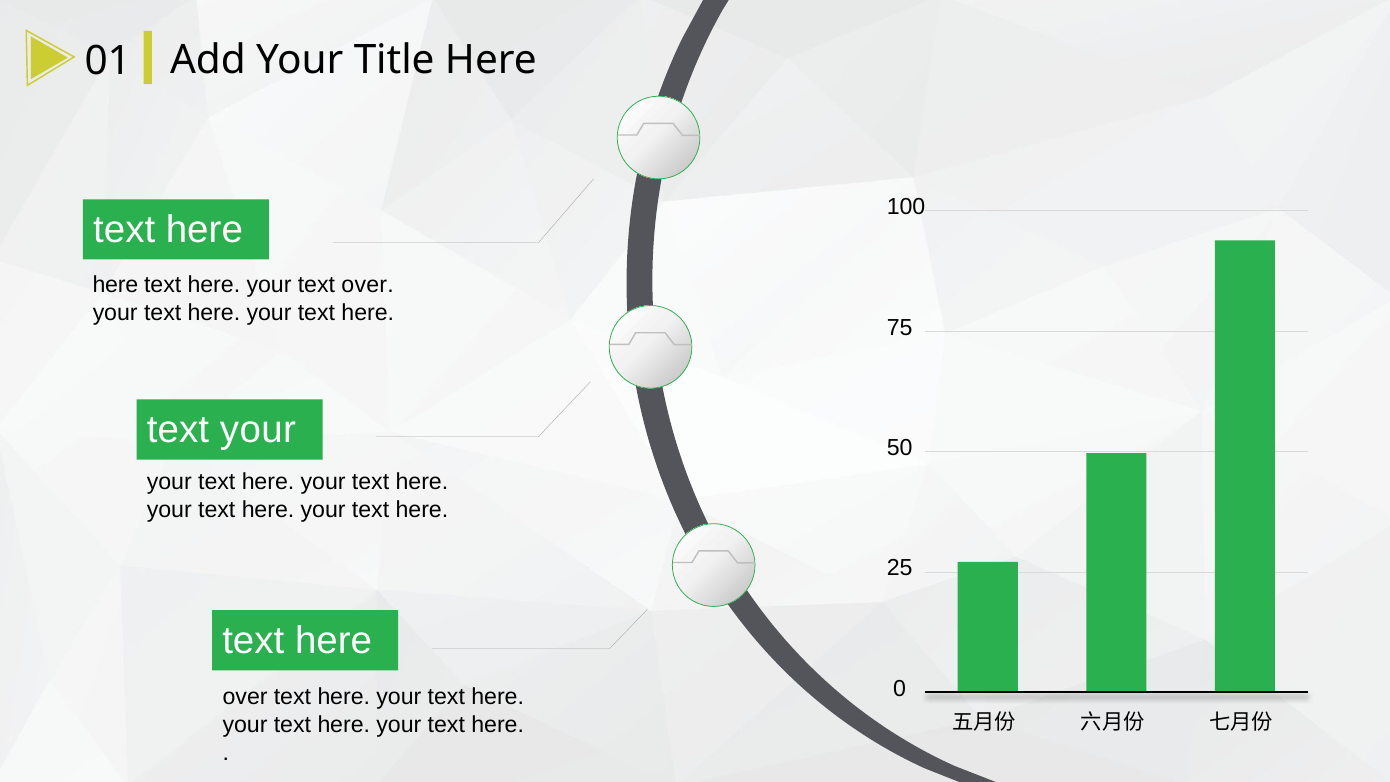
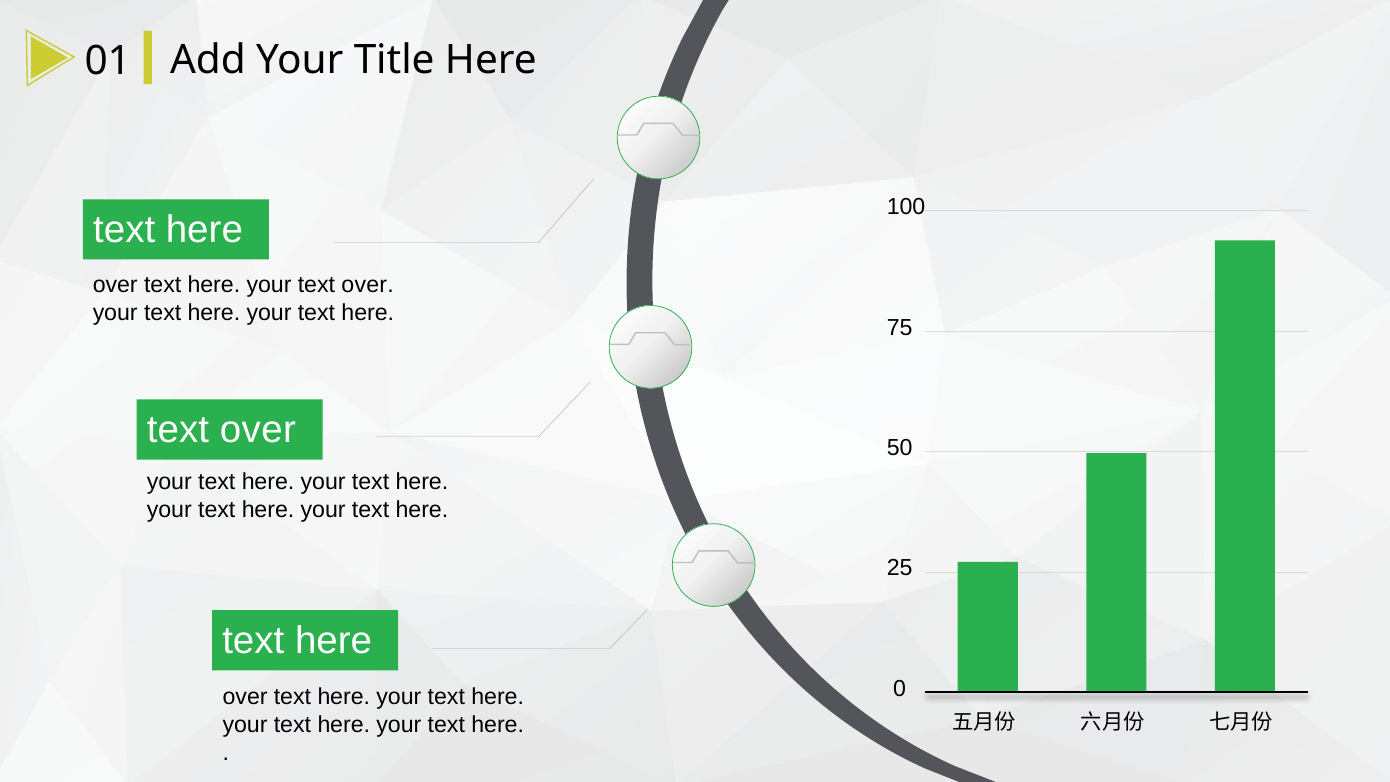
here at (115, 285): here -> over
your at (258, 430): your -> over
